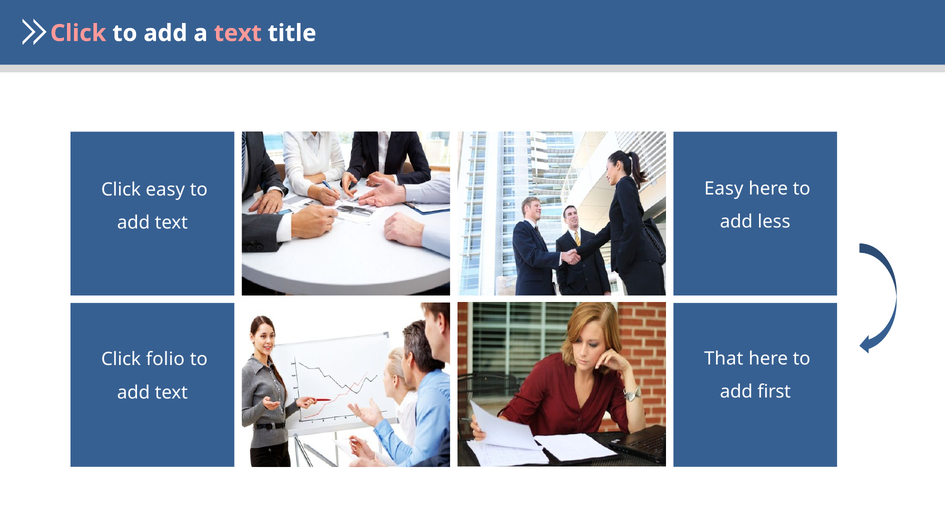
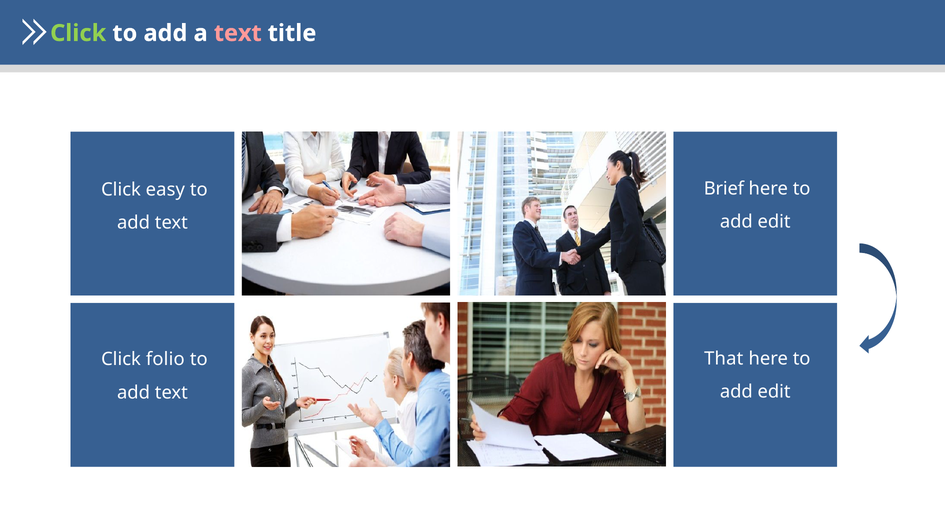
Click at (78, 33) colour: pink -> light green
Easy at (724, 189): Easy -> Brief
less at (774, 222): less -> edit
first at (774, 391): first -> edit
